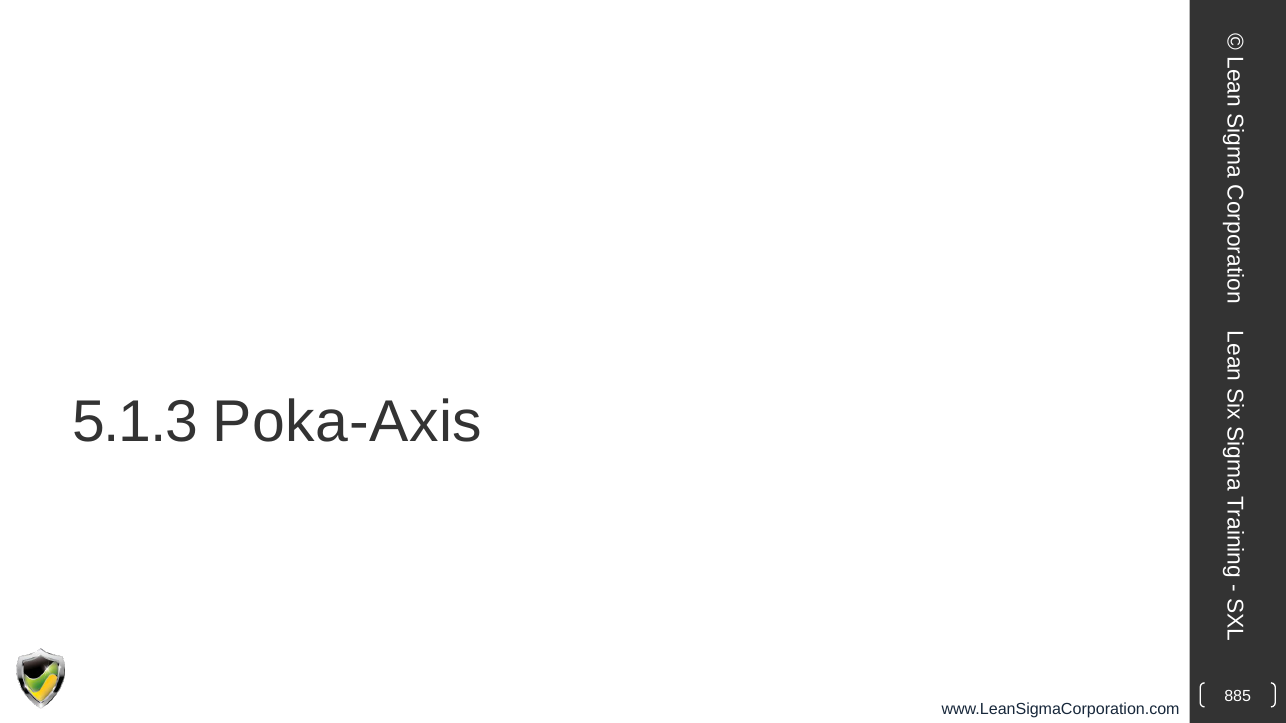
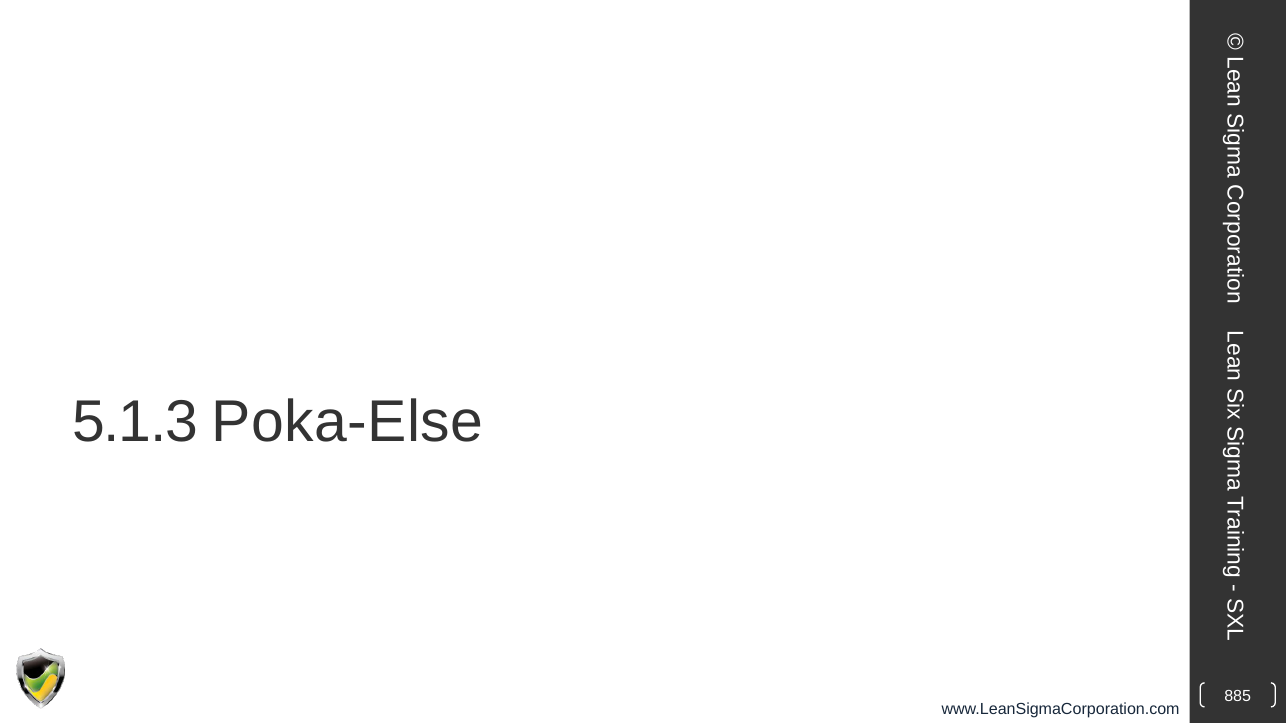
Poka-Axis: Poka-Axis -> Poka-Else
